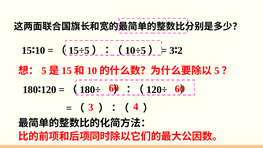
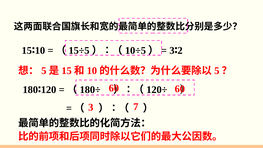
4: 4 -> 7
